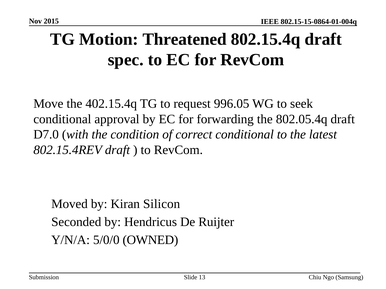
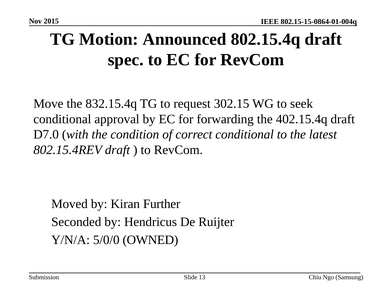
Threatened: Threatened -> Announced
402.15.4q: 402.15.4q -> 832.15.4q
996.05: 996.05 -> 302.15
802.05.4q: 802.05.4q -> 402.15.4q
Silicon: Silicon -> Further
